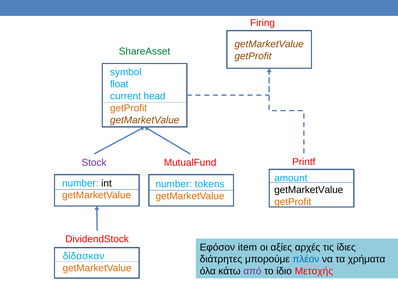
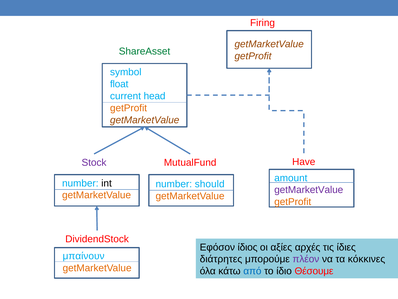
Printf: Printf -> Have
tokens: tokens -> should
getMarketValue at (309, 190) colour: black -> purple
item: item -> ίδιος
δίδασκαν: δίδασκαν -> μπαίνουν
πλέον colour: blue -> purple
χρήματα: χρήματα -> κόκκινες
από colour: purple -> blue
Μετοχής: Μετοχής -> Θέσουμε
